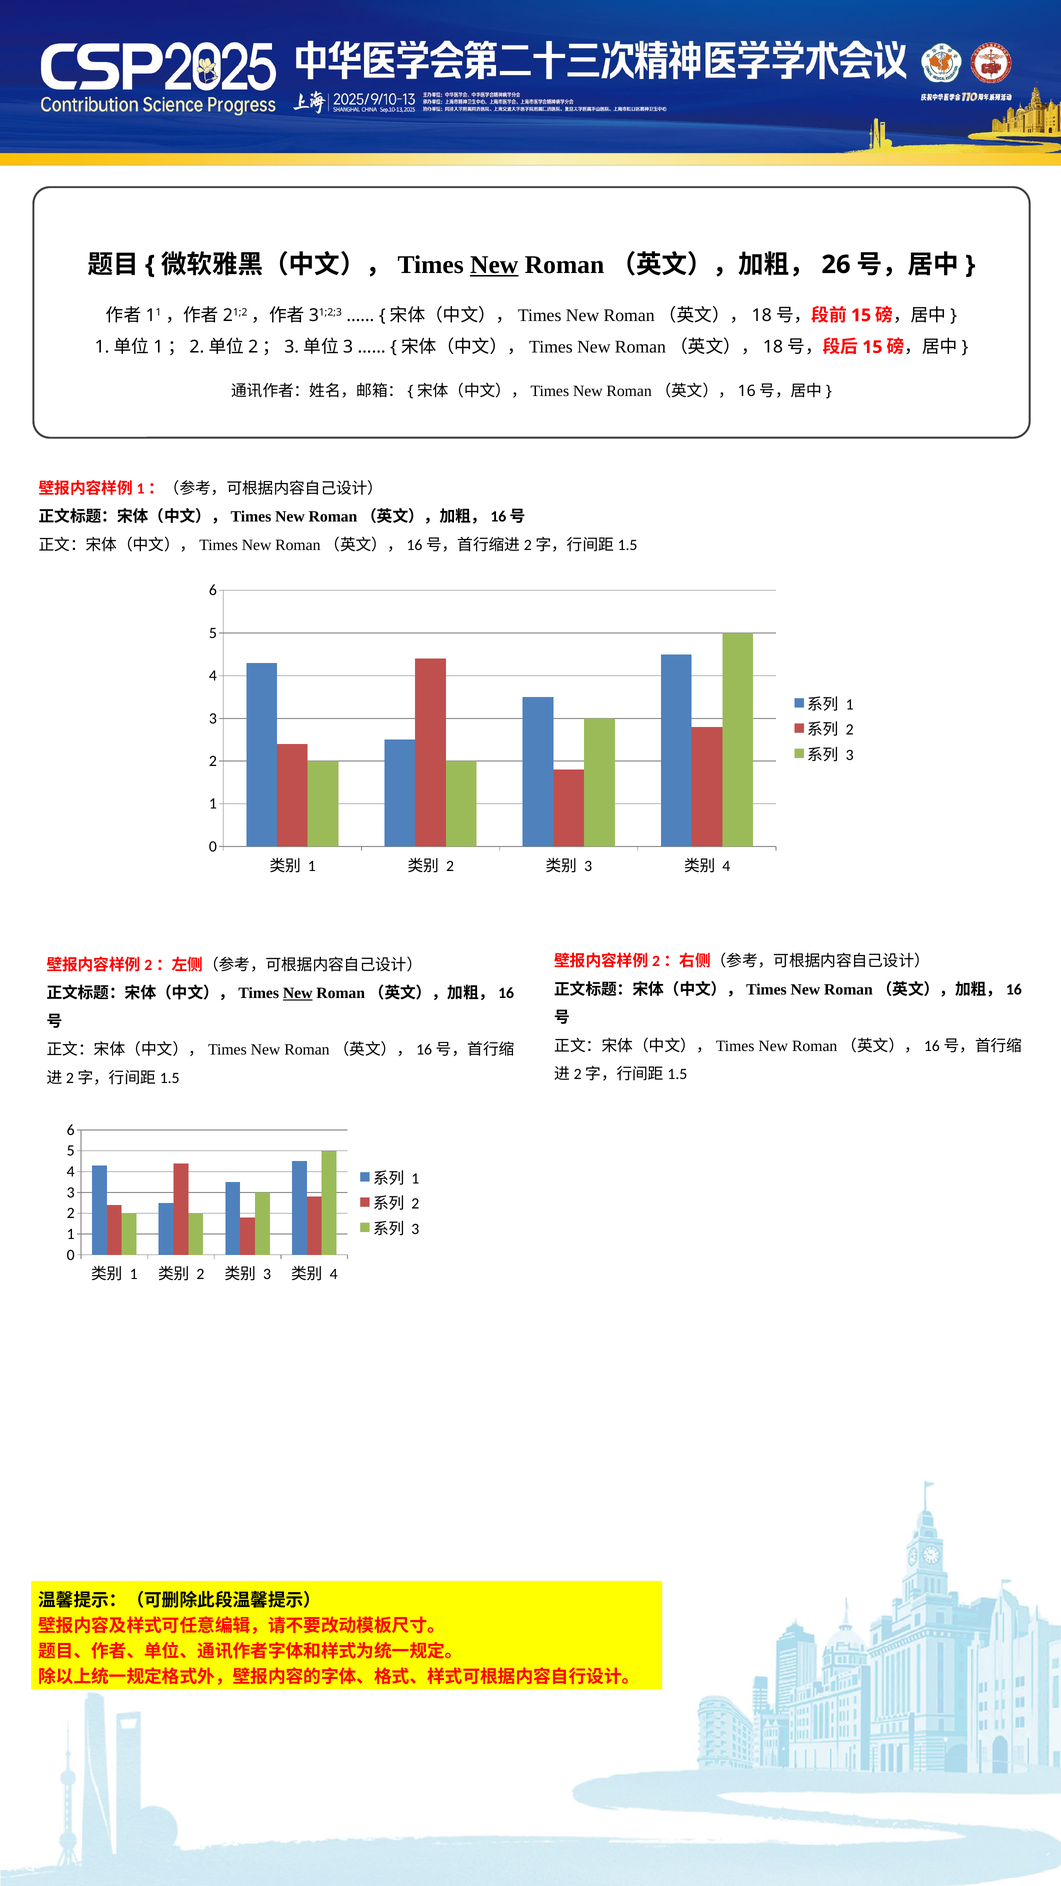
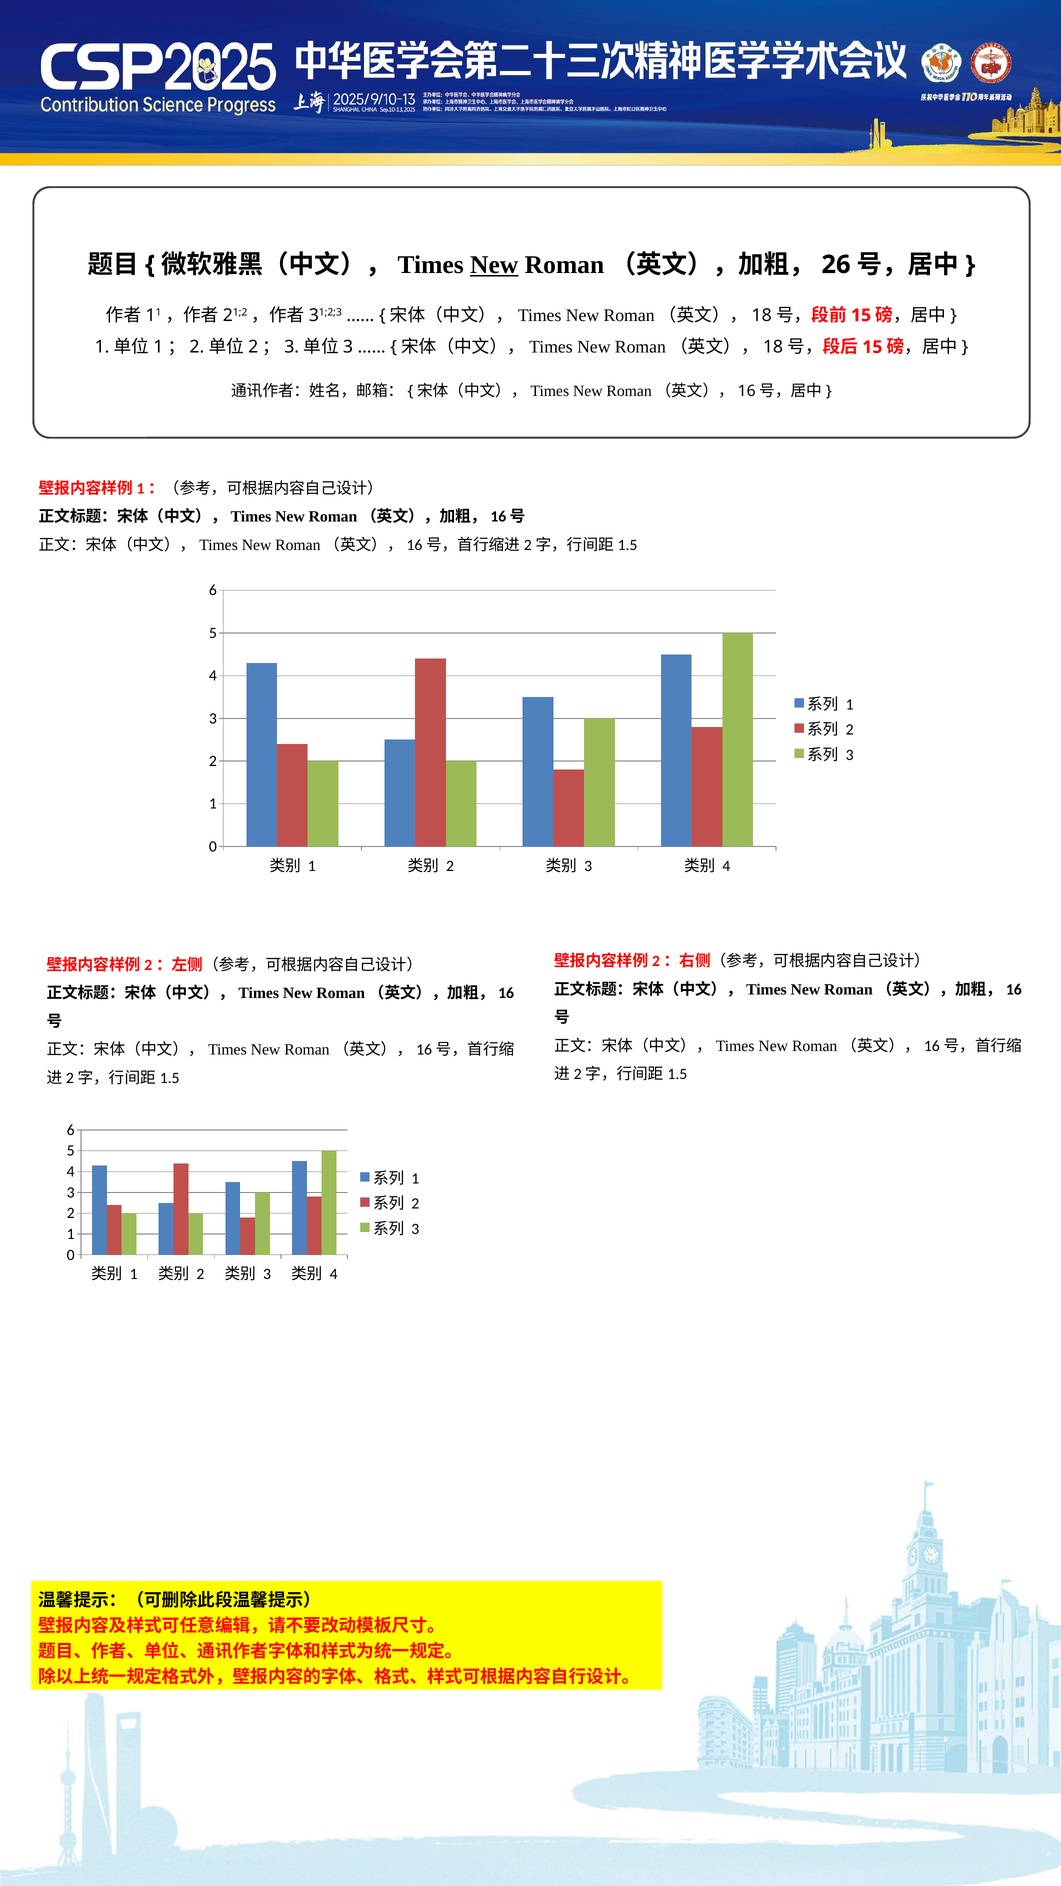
New at (298, 993) underline: present -> none
